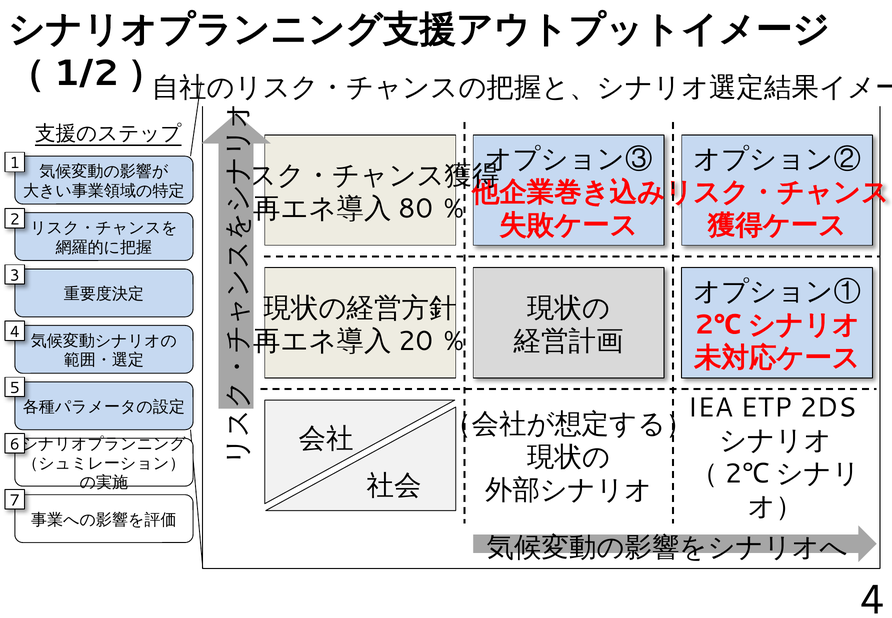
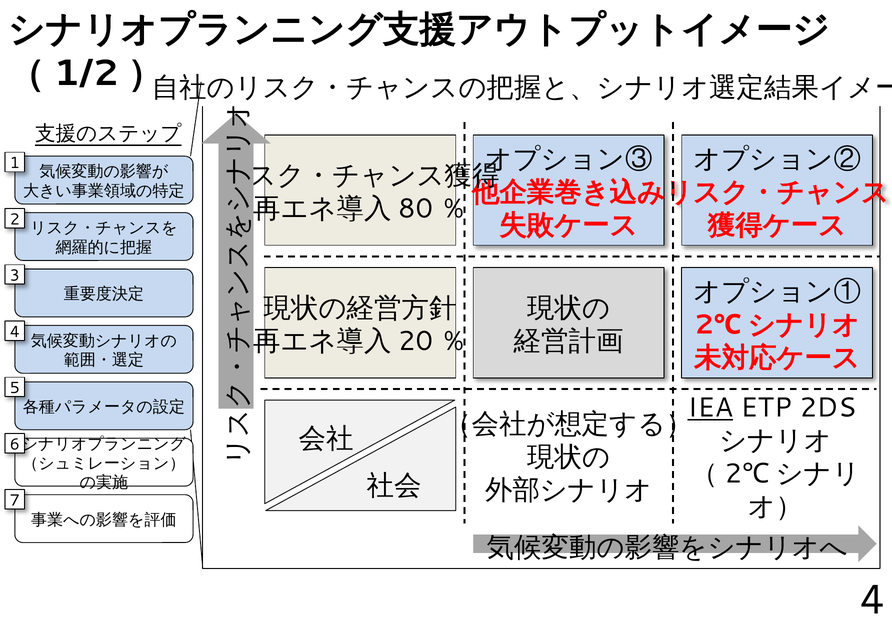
IEA underline: none -> present
